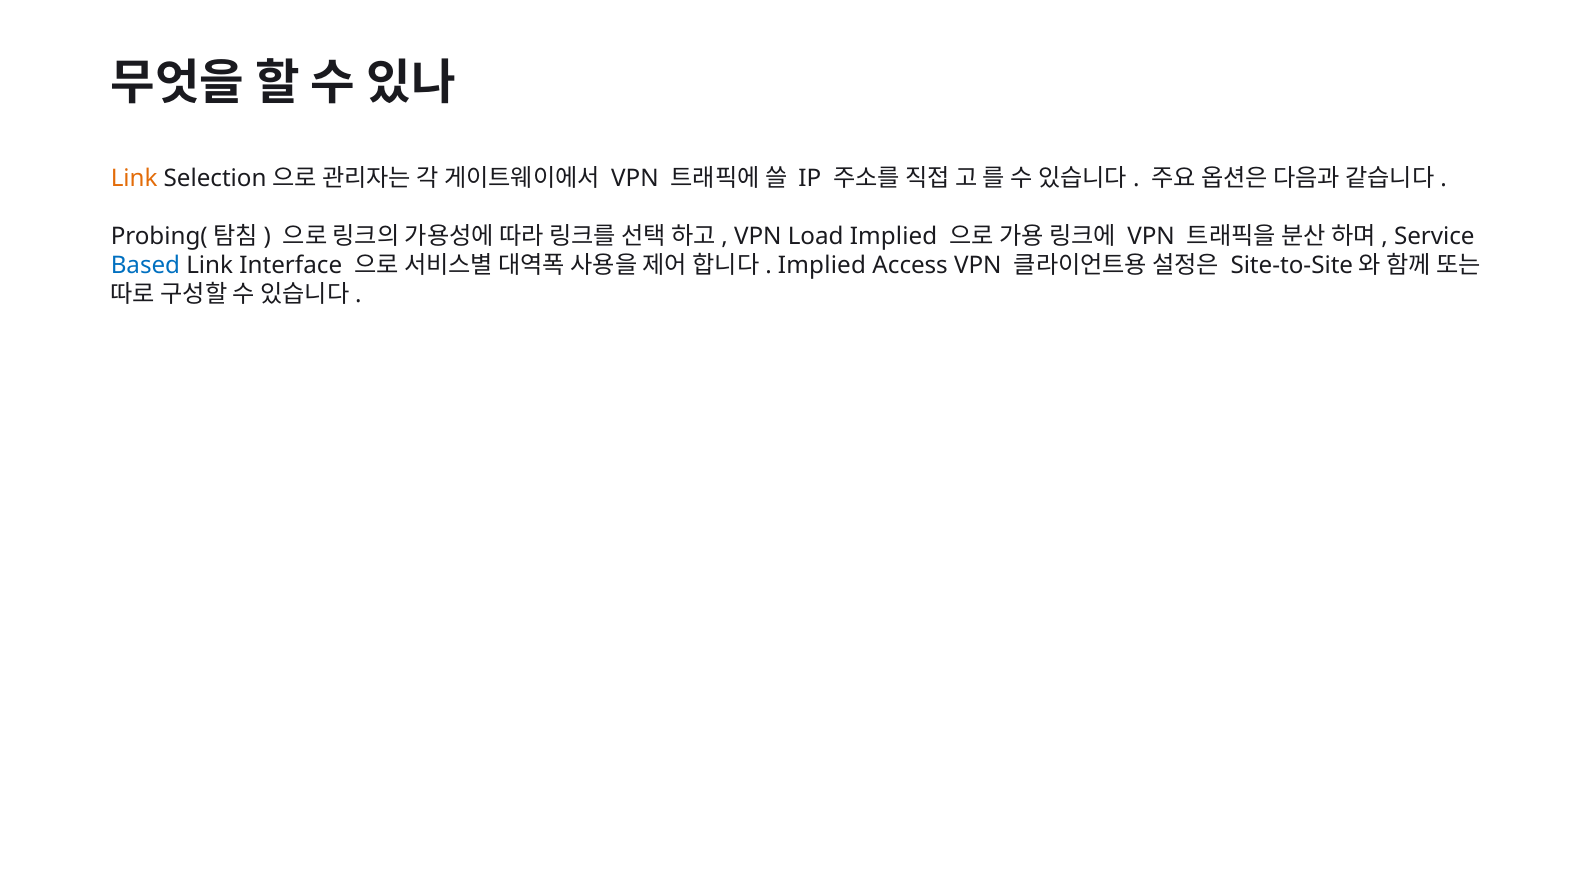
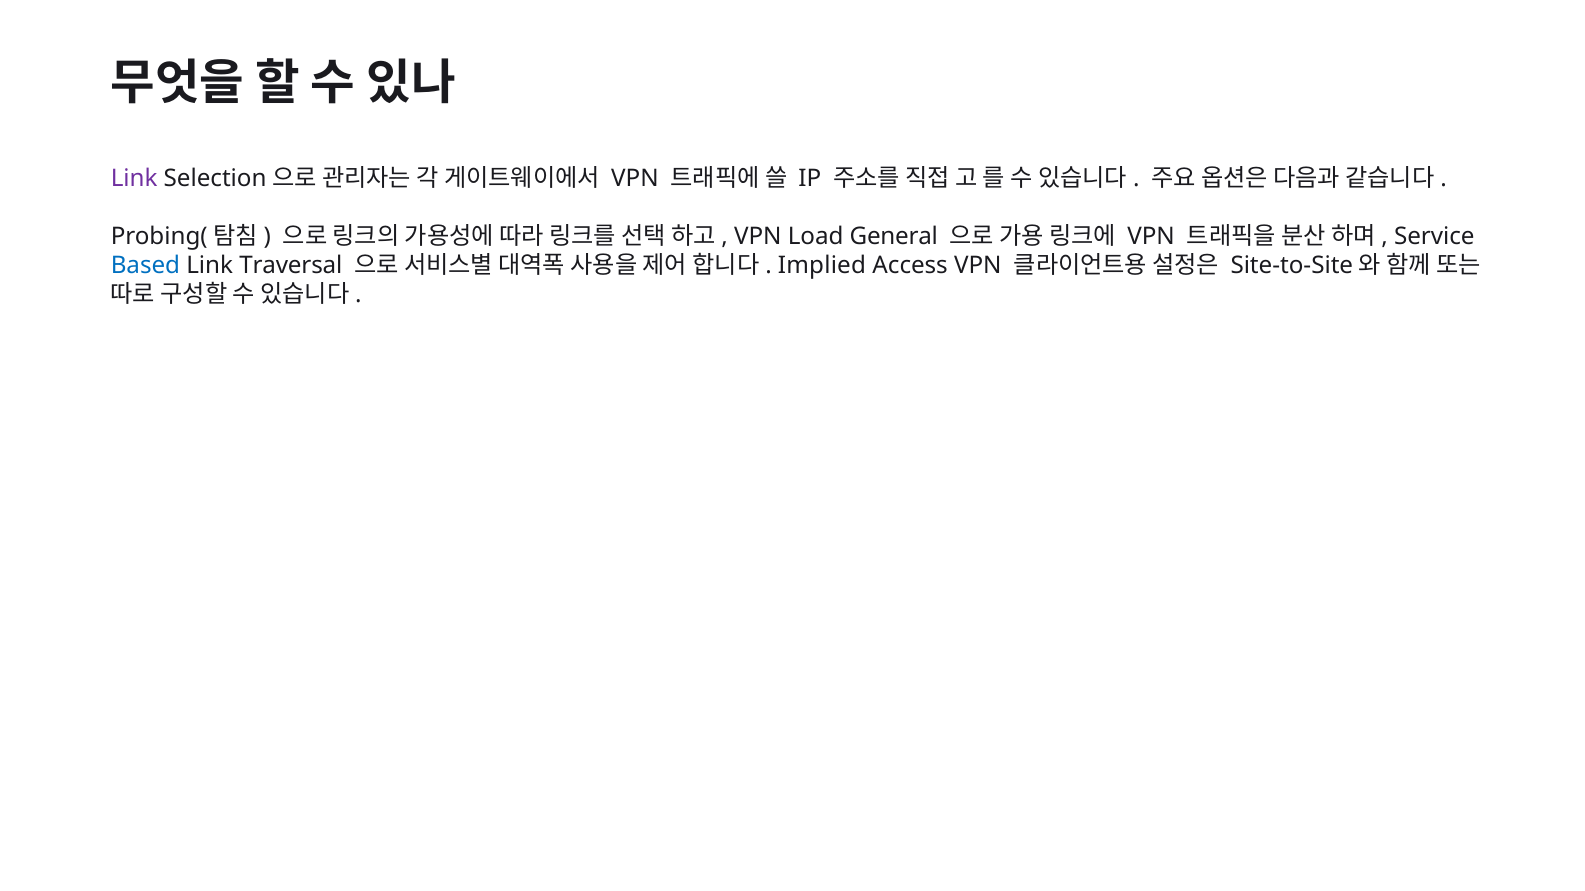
Link at (134, 179) colour: orange -> purple
Load Implied: Implied -> General
Interface: Interface -> Traversal
